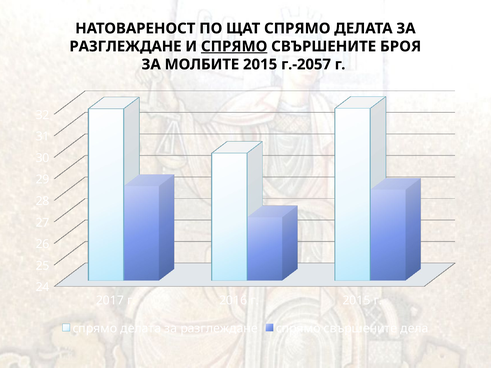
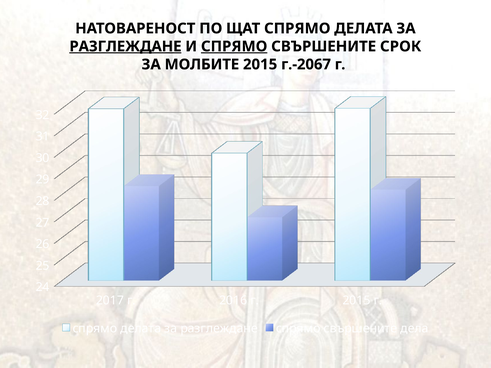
РАЗГЛЕЖДАНЕ at (125, 46) underline: none -> present
БРОЯ: БРОЯ -> СРОК
г.-2057: г.-2057 -> г.-2067
